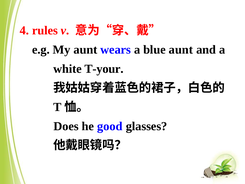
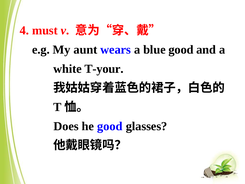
rules: rules -> must
blue aunt: aunt -> good
